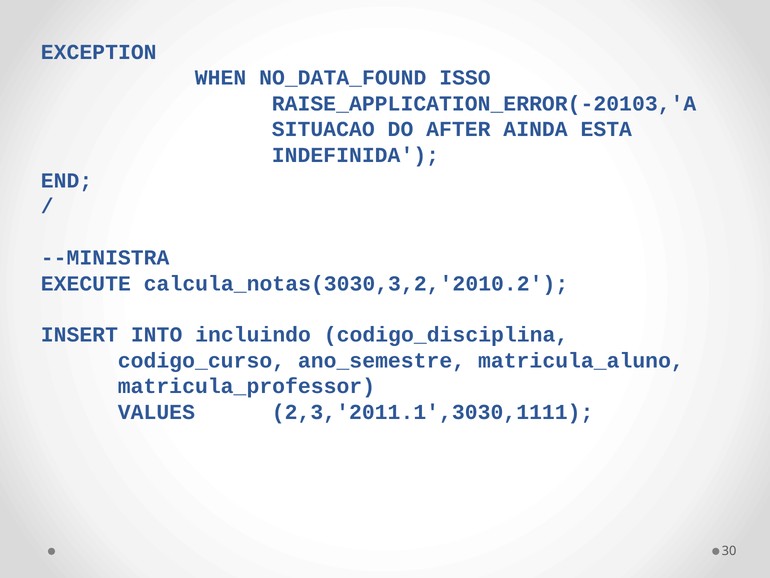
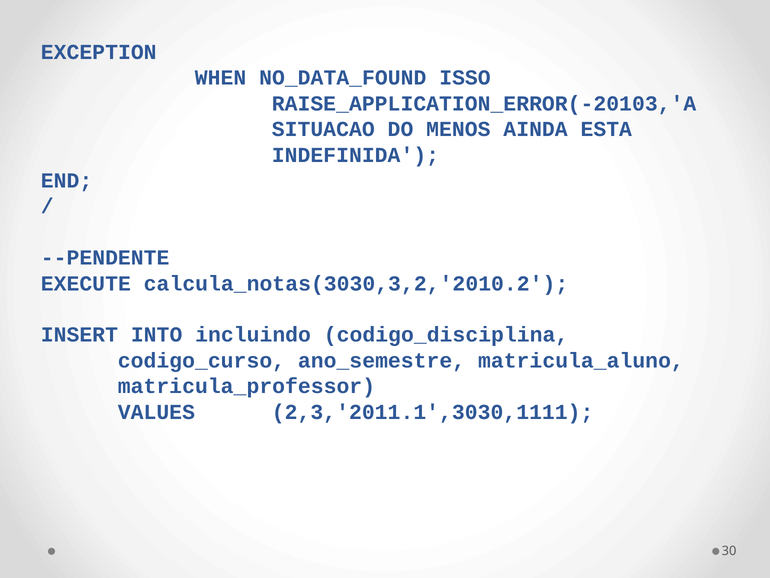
AFTER: AFTER -> MENOS
--MINISTRA: --MINISTRA -> --PENDENTE
